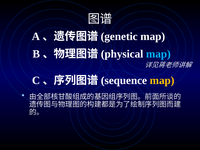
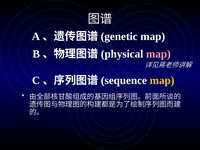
map at (158, 54) colour: light blue -> pink
